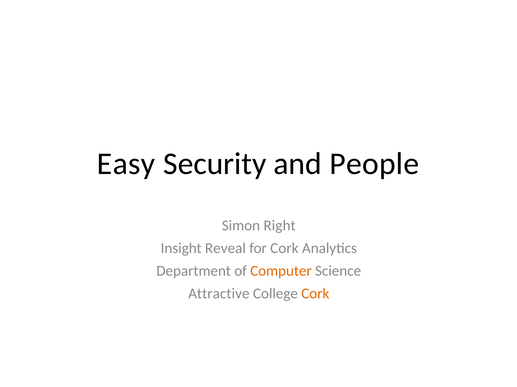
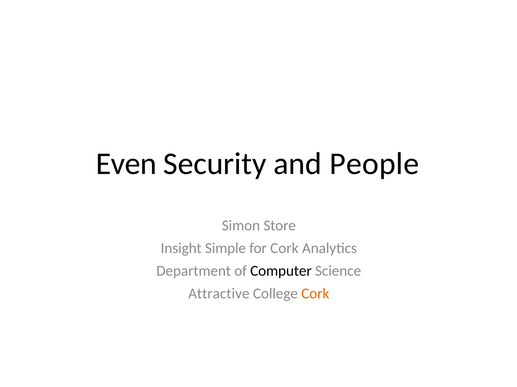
Easy: Easy -> Even
Right: Right -> Store
Reveal: Reveal -> Simple
Computer colour: orange -> black
